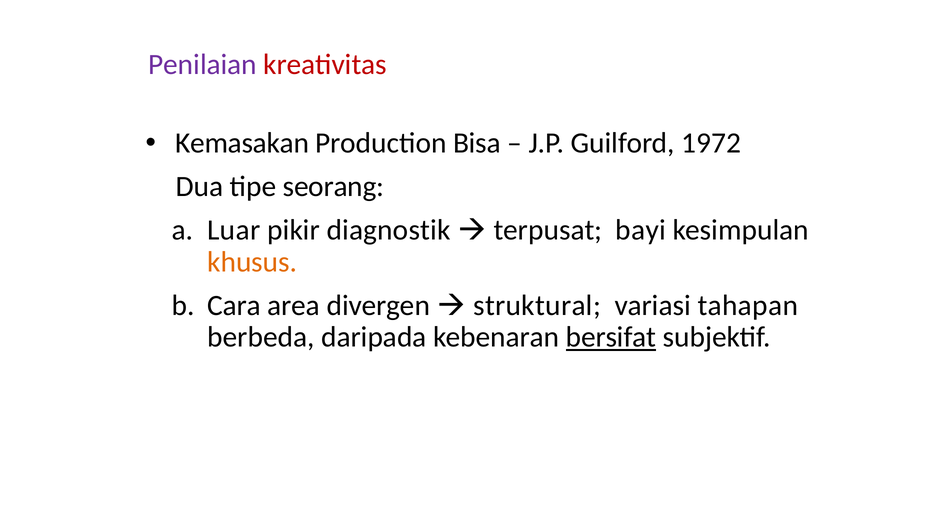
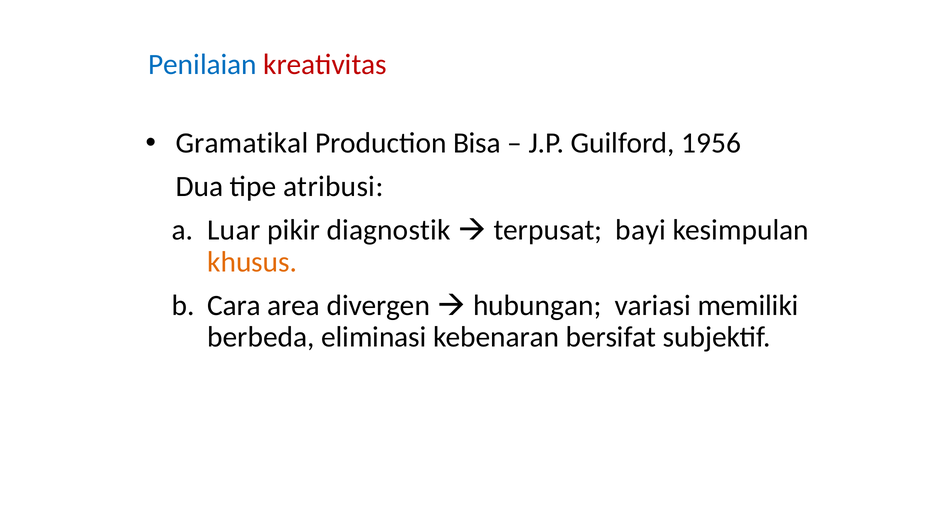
Penilaian colour: purple -> blue
Kemasakan: Kemasakan -> Gramatikal
1972: 1972 -> 1956
seorang: seorang -> atribusi
struktural: struktural -> hubungan
tahapan: tahapan -> memiliki
daripada: daripada -> eliminasi
bersifat underline: present -> none
